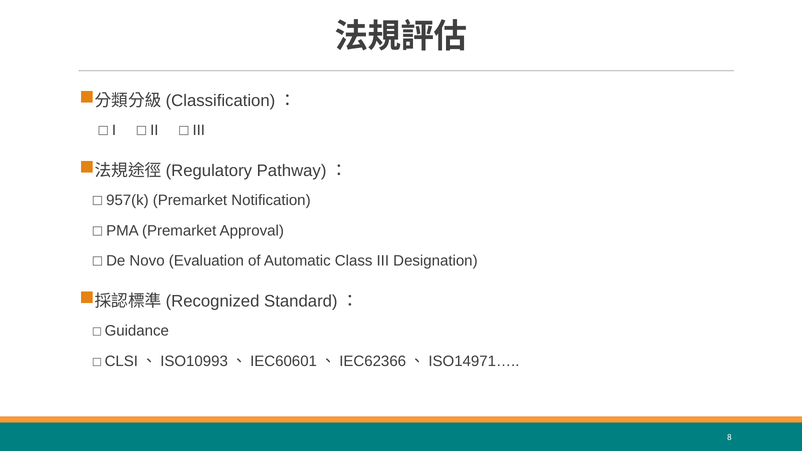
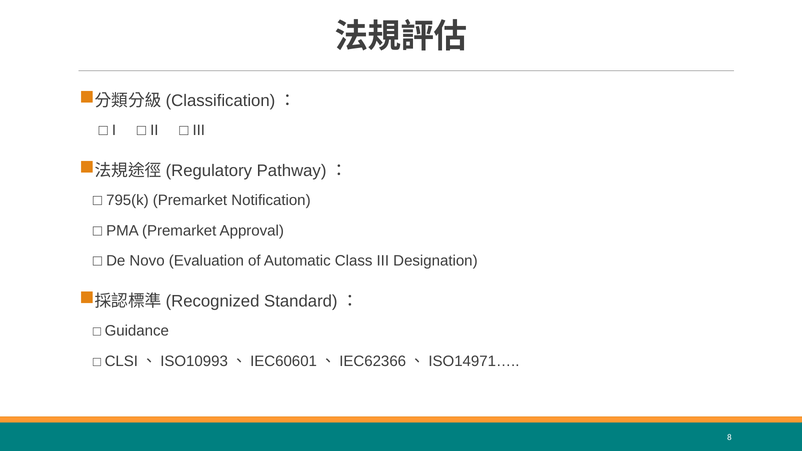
957(k: 957(k -> 795(k
